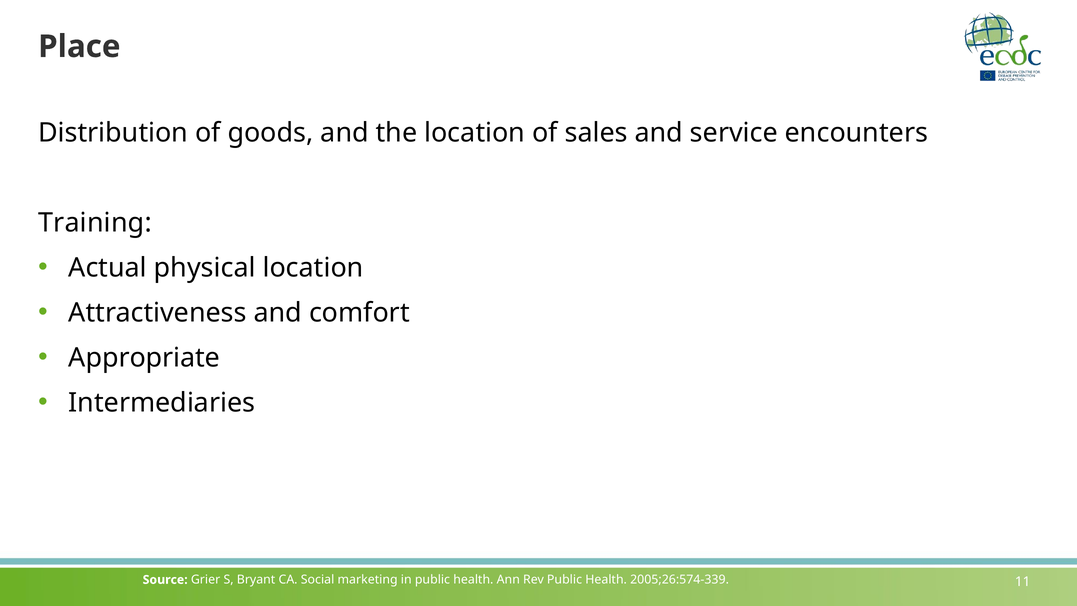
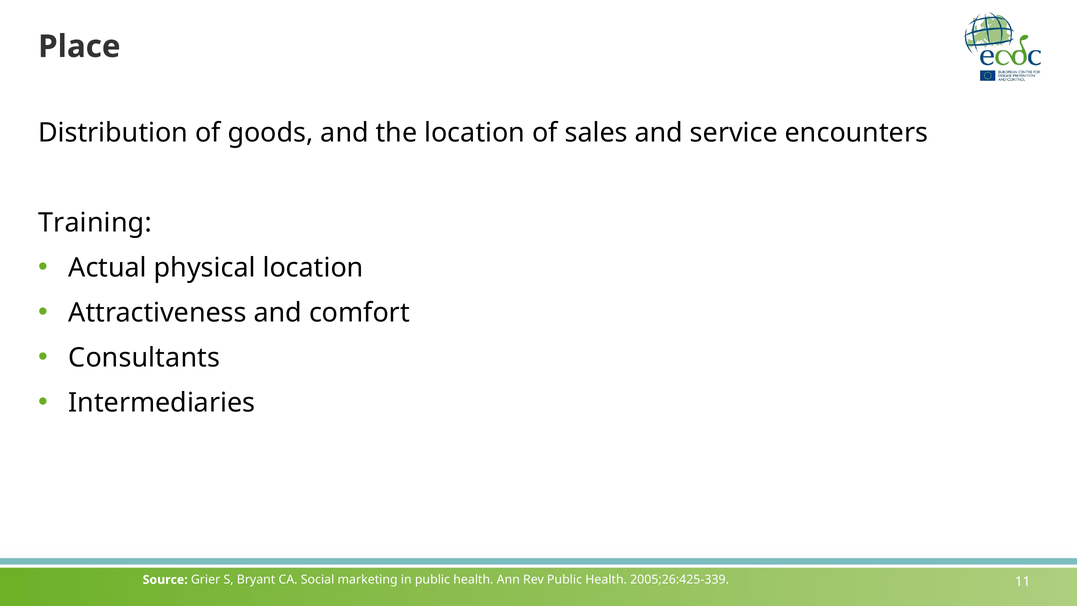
Appropriate: Appropriate -> Consultants
2005;26:574-339: 2005;26:574-339 -> 2005;26:425-339
